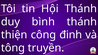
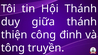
bình: bình -> giữa
